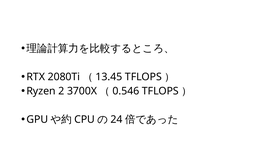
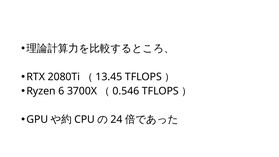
2: 2 -> 6
